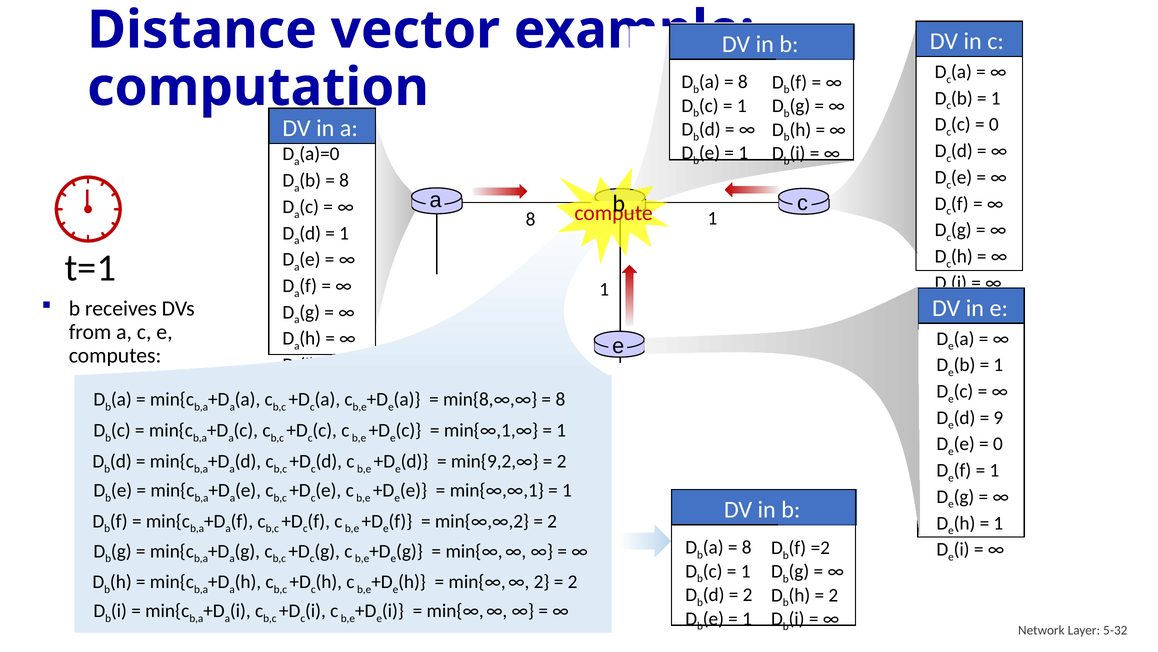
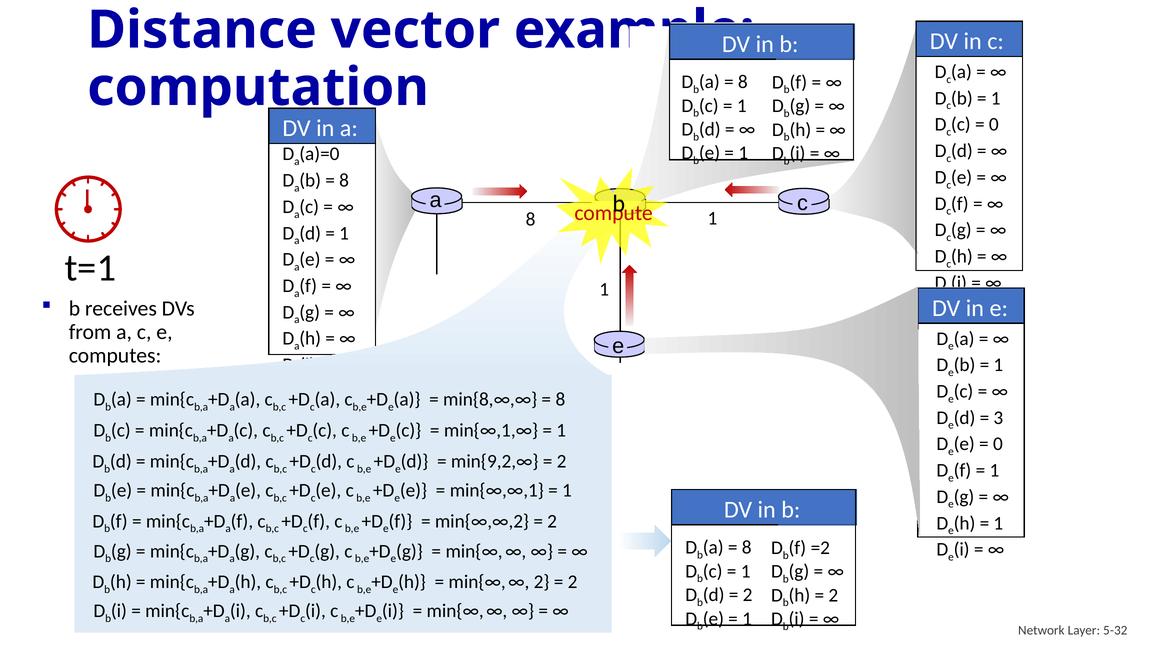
9: 9 -> 3
